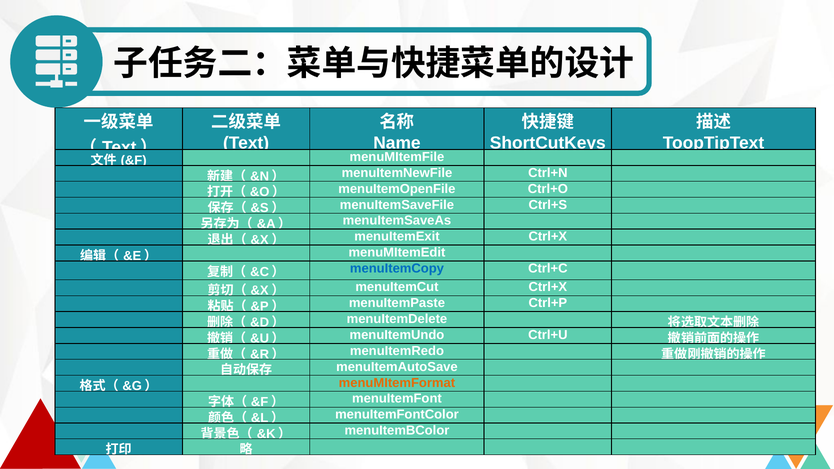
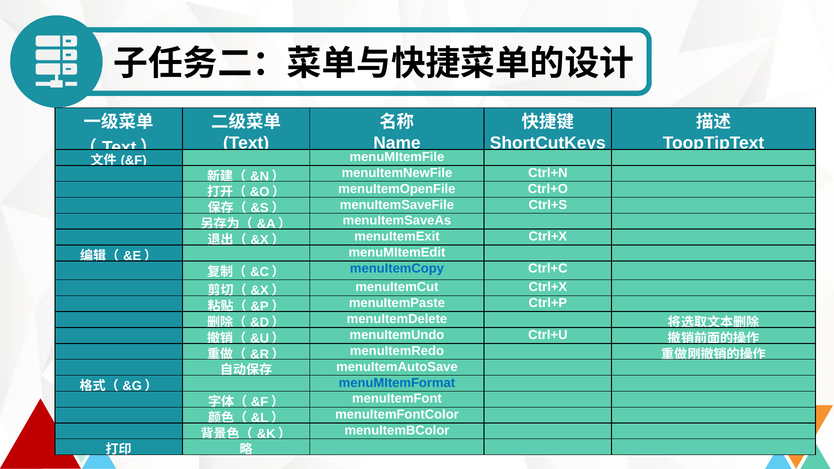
menuMItemFormat colour: orange -> blue
